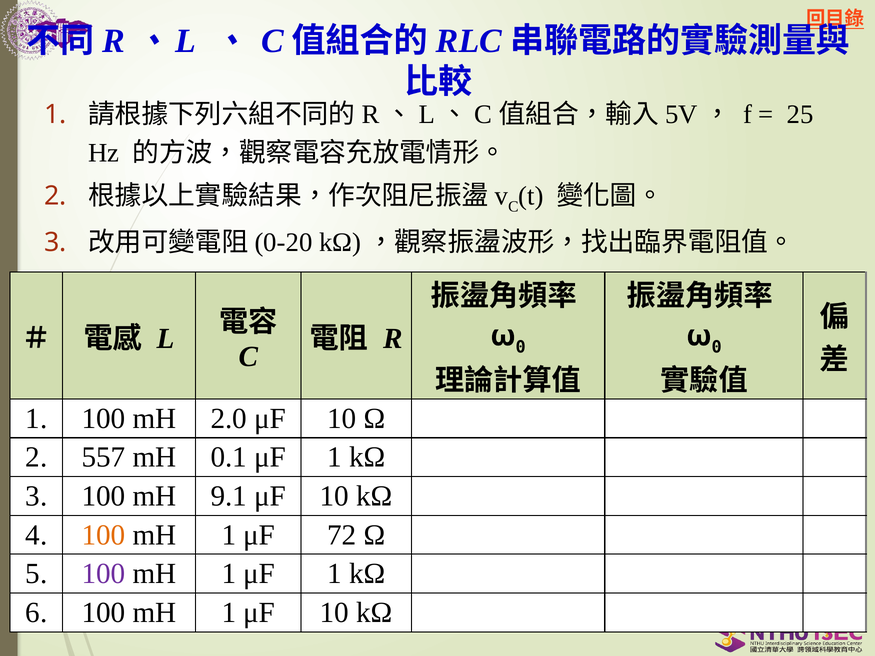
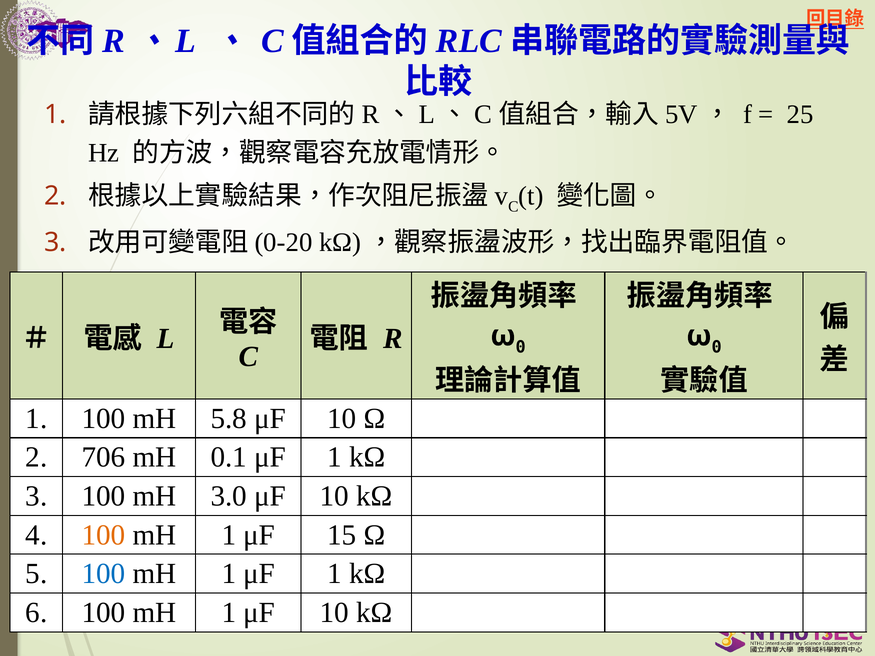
2.0: 2.0 -> 5.8
557: 557 -> 706
9.1: 9.1 -> 3.0
72: 72 -> 15
100 at (104, 574) colour: purple -> blue
